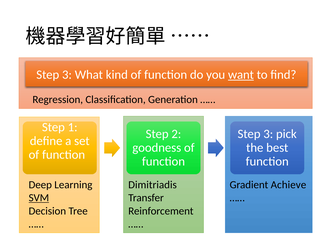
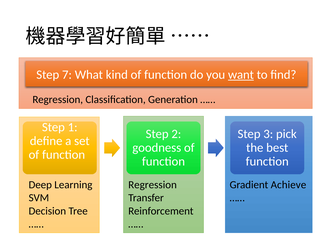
3 at (67, 75): 3 -> 7
Dimitriadis at (153, 185): Dimitriadis -> Regression
SVM underline: present -> none
